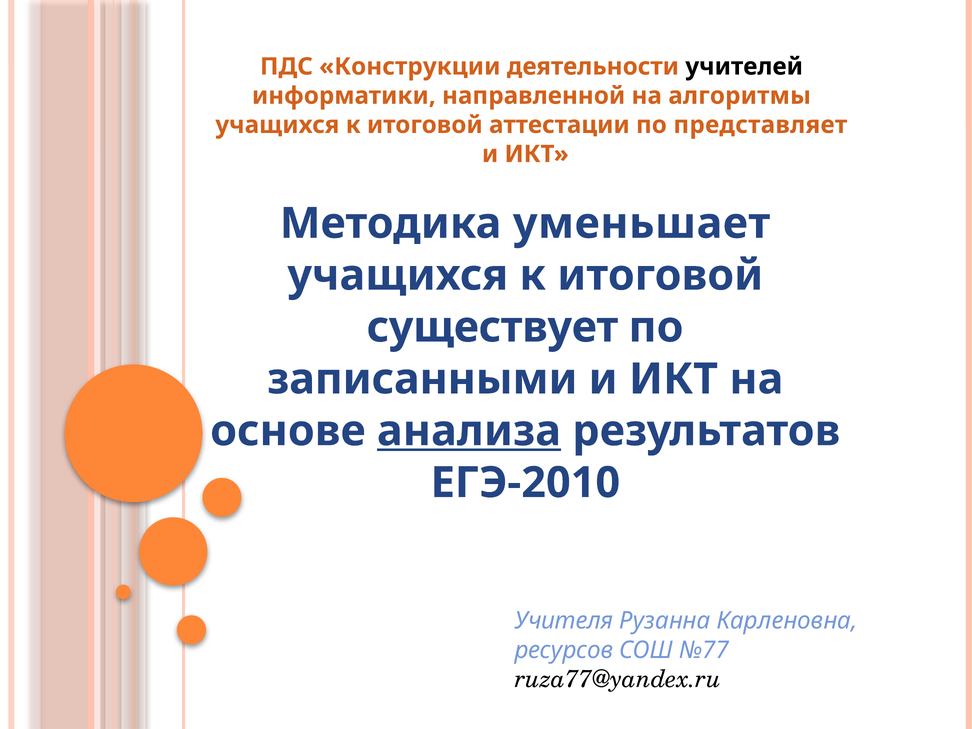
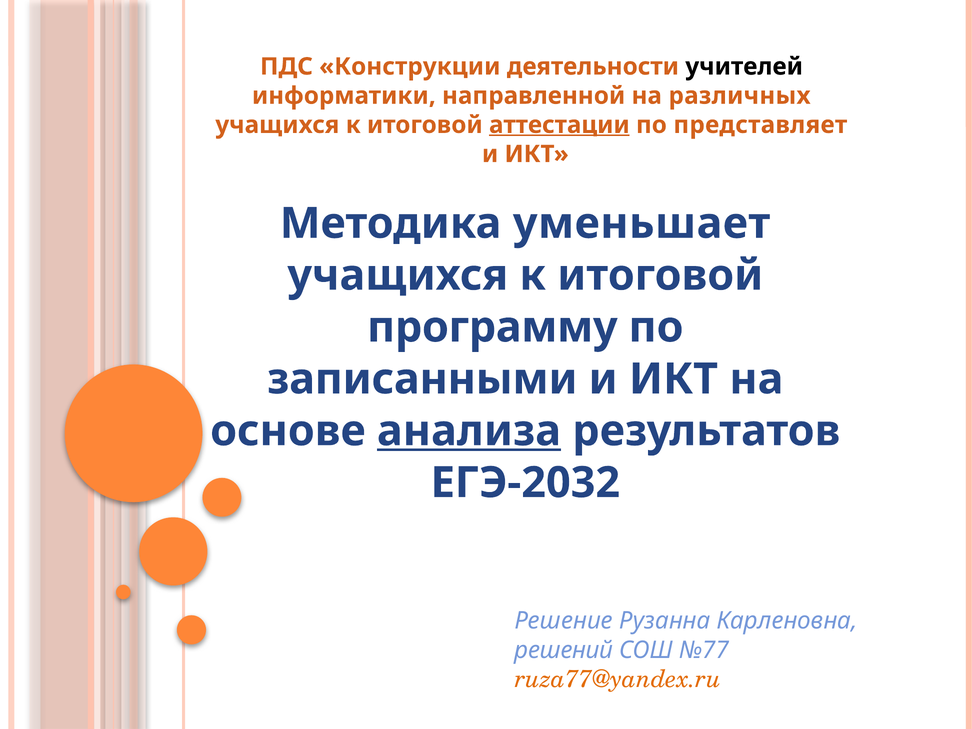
алгоритмы: алгоритмы -> различных
аттестации underline: none -> present
существует: существует -> программу
ЕГЭ-2010: ЕГЭ-2010 -> ЕГЭ-2032
Учителя: Учителя -> Решение
ресурсов: ресурсов -> решений
ruza77@yandex.ru colour: black -> orange
